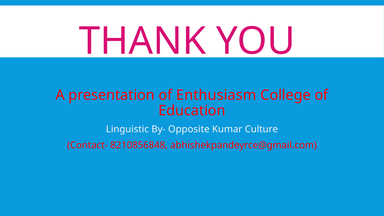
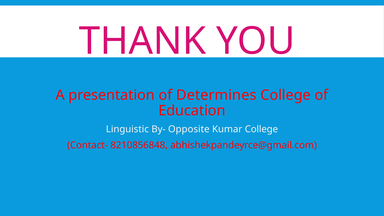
Enthusiasm: Enthusiasm -> Determines
Kumar Culture: Culture -> College
